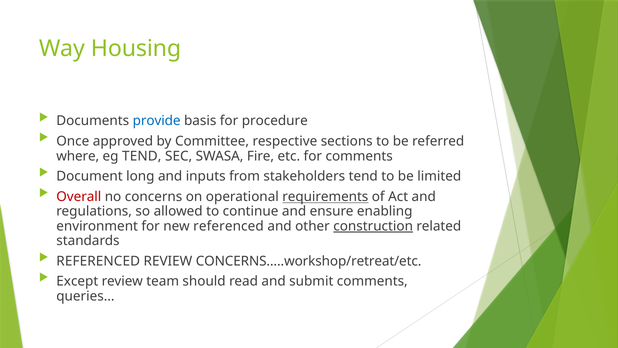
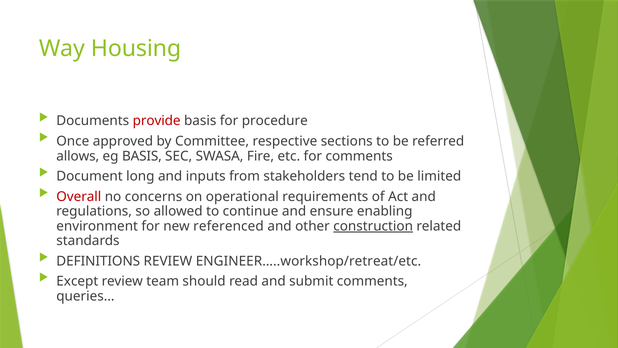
provide colour: blue -> red
where: where -> allows
eg TEND: TEND -> BASIS
requirements underline: present -> none
REFERENCED at (98, 261): REFERENCED -> DEFINITIONS
CONCERNS…..workshop/retreat/etc: CONCERNS…..workshop/retreat/etc -> ENGINEER…..workshop/retreat/etc
